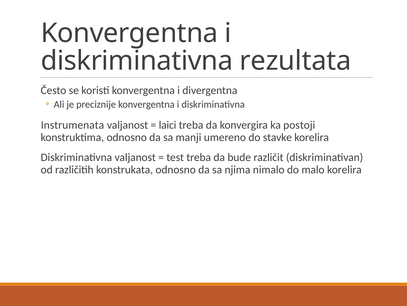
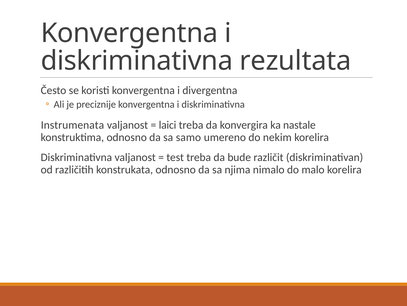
postoji: postoji -> nastale
manji: manji -> samo
stavke: stavke -> nekim
